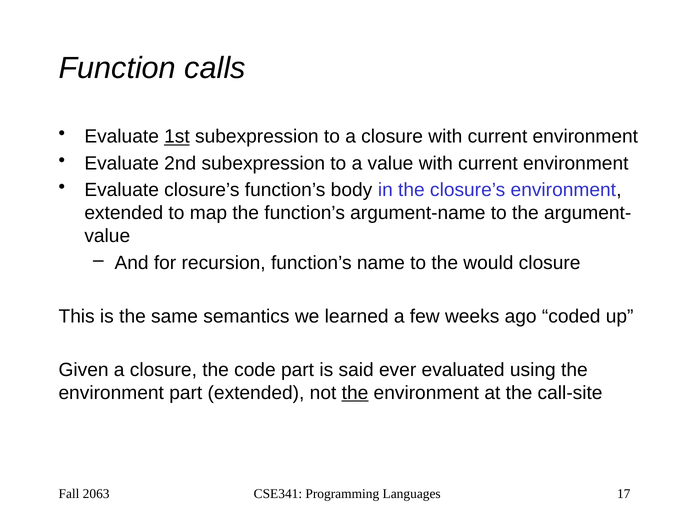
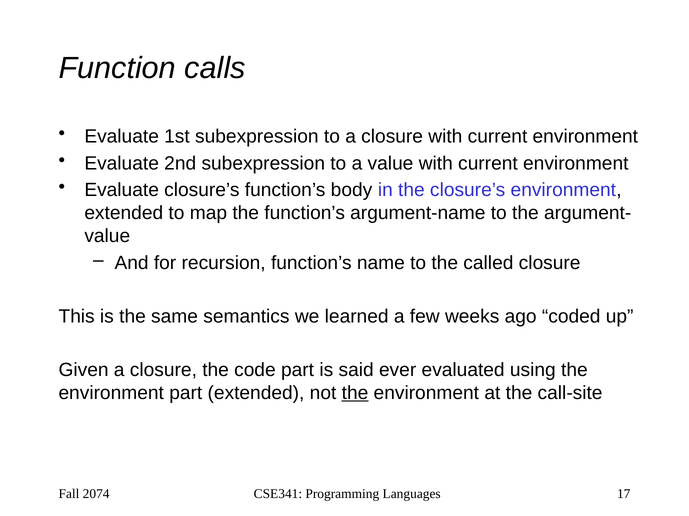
1st underline: present -> none
would: would -> called
2063: 2063 -> 2074
